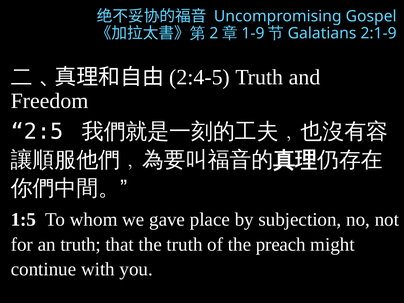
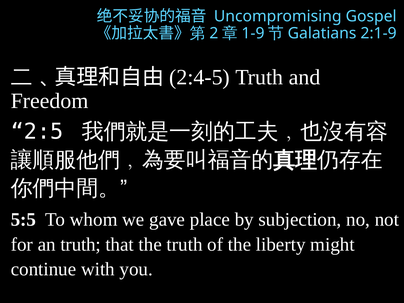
1:5: 1:5 -> 5:5
preach: preach -> liberty
